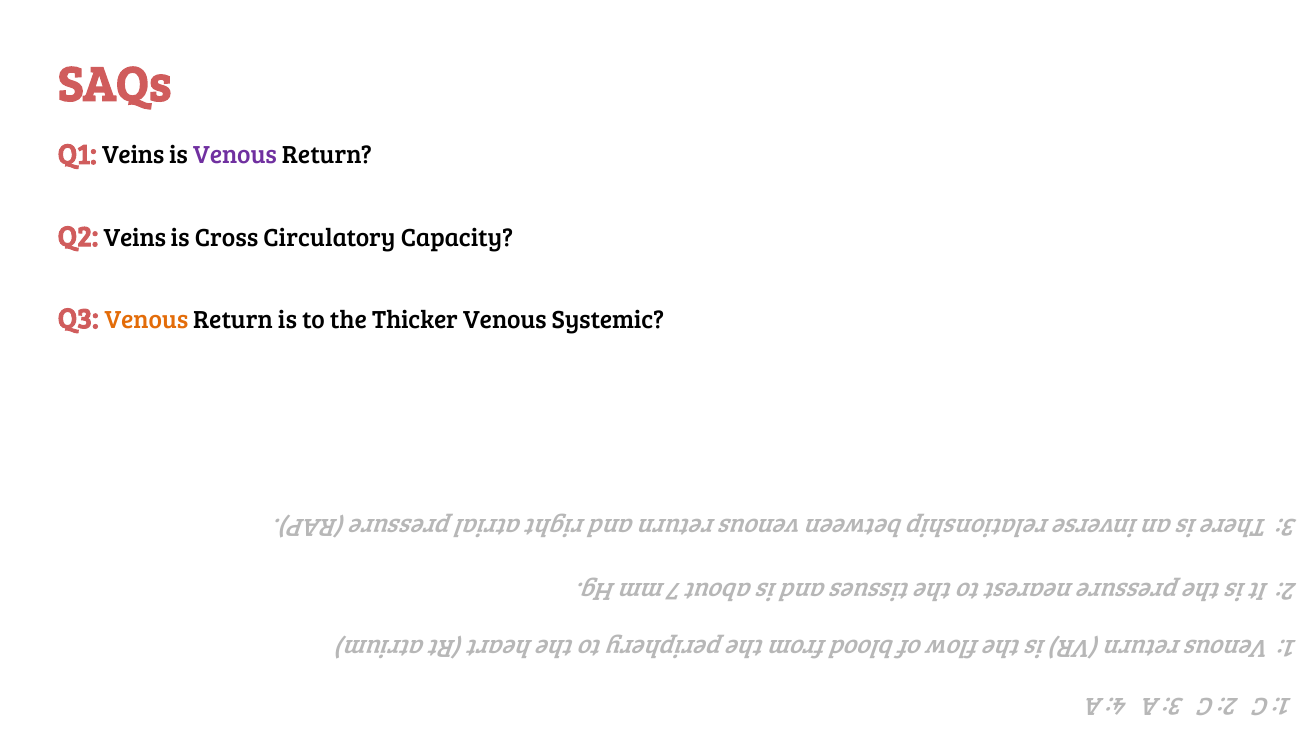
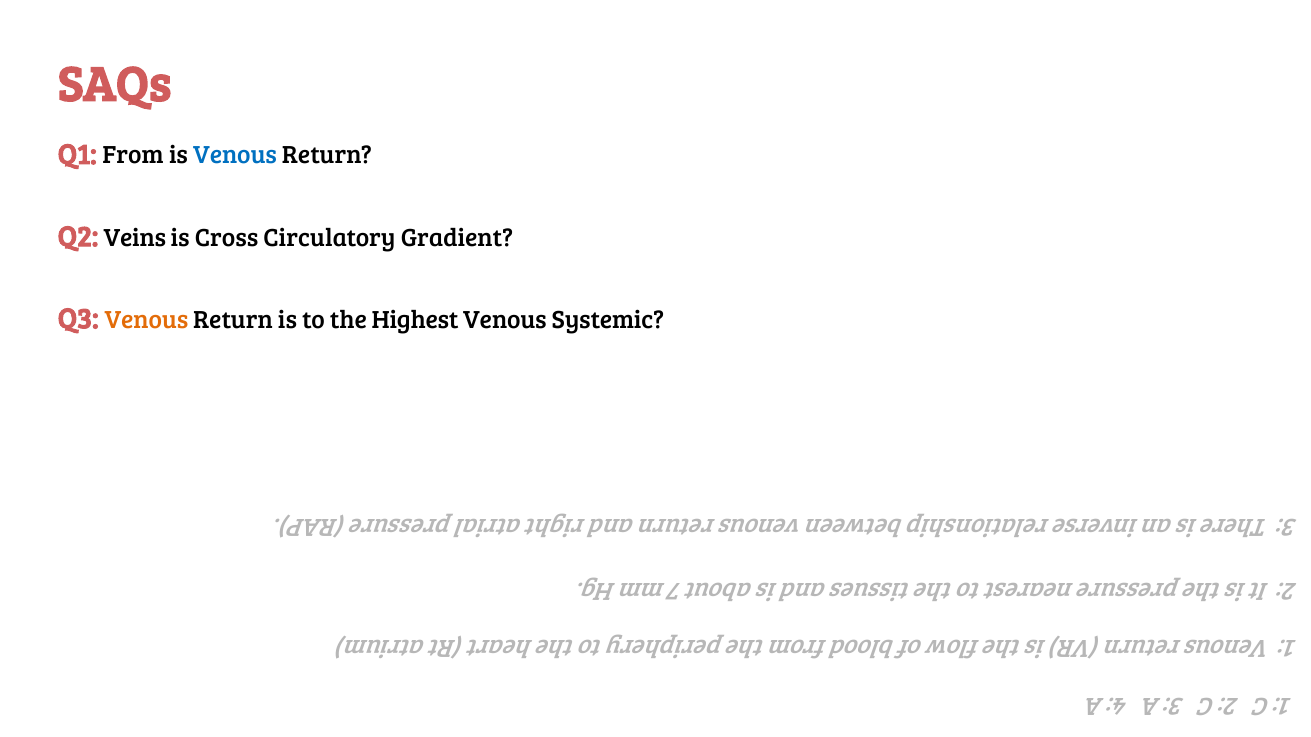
Q1 Veins: Veins -> From
Venous at (235, 156) colour: purple -> blue
Capacity: Capacity -> Gradient
Thicker: Thicker -> Highest
